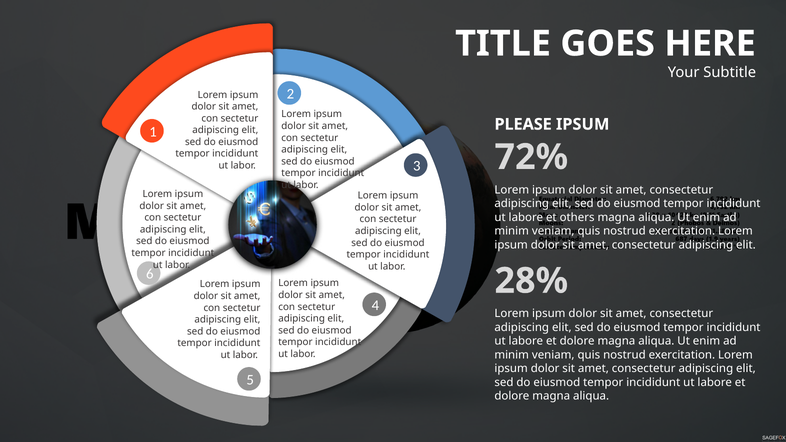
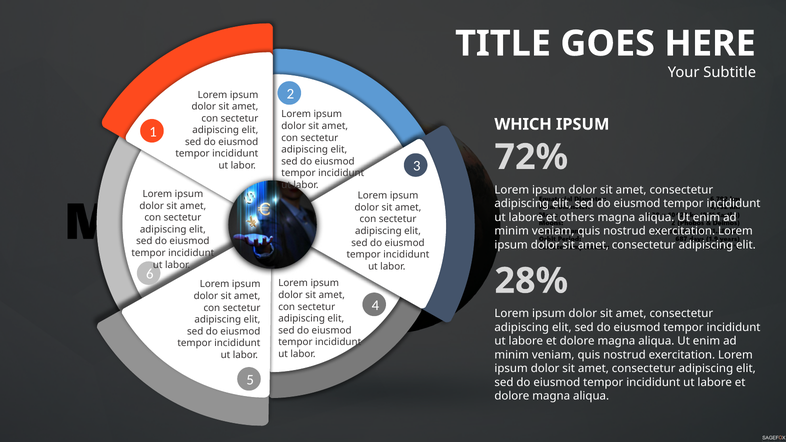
PLEASE: PLEASE -> WHICH
